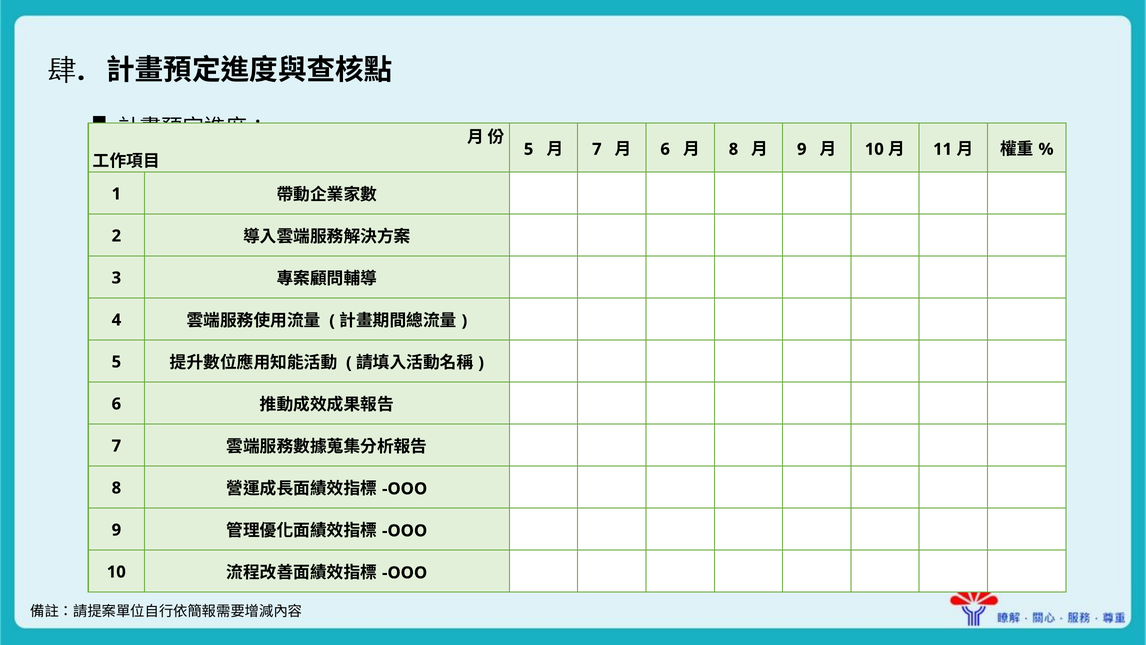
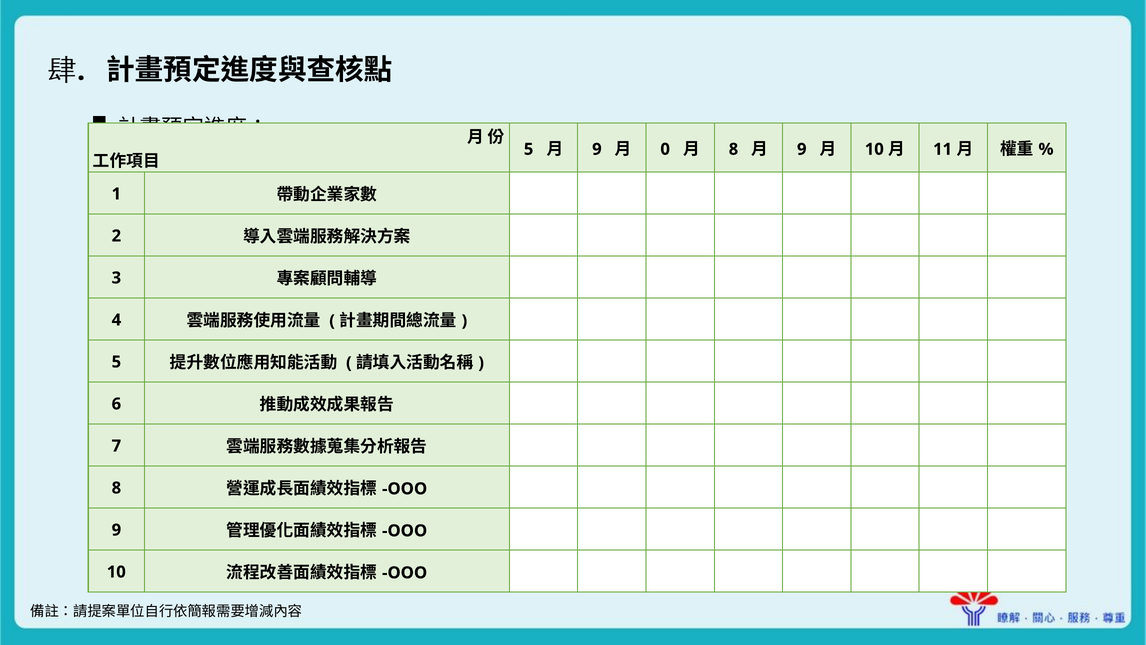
7 at (597, 149): 7 -> 9
6 at (665, 149): 6 -> 0
